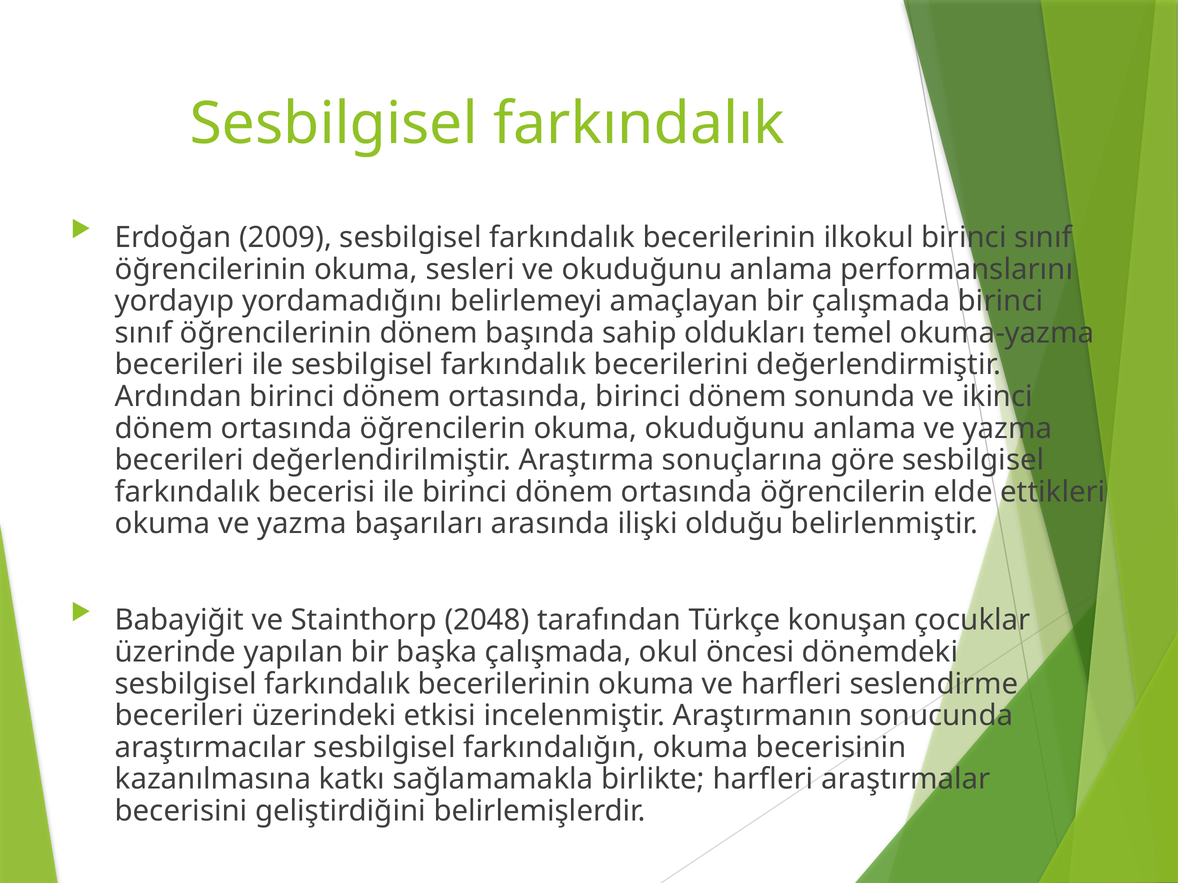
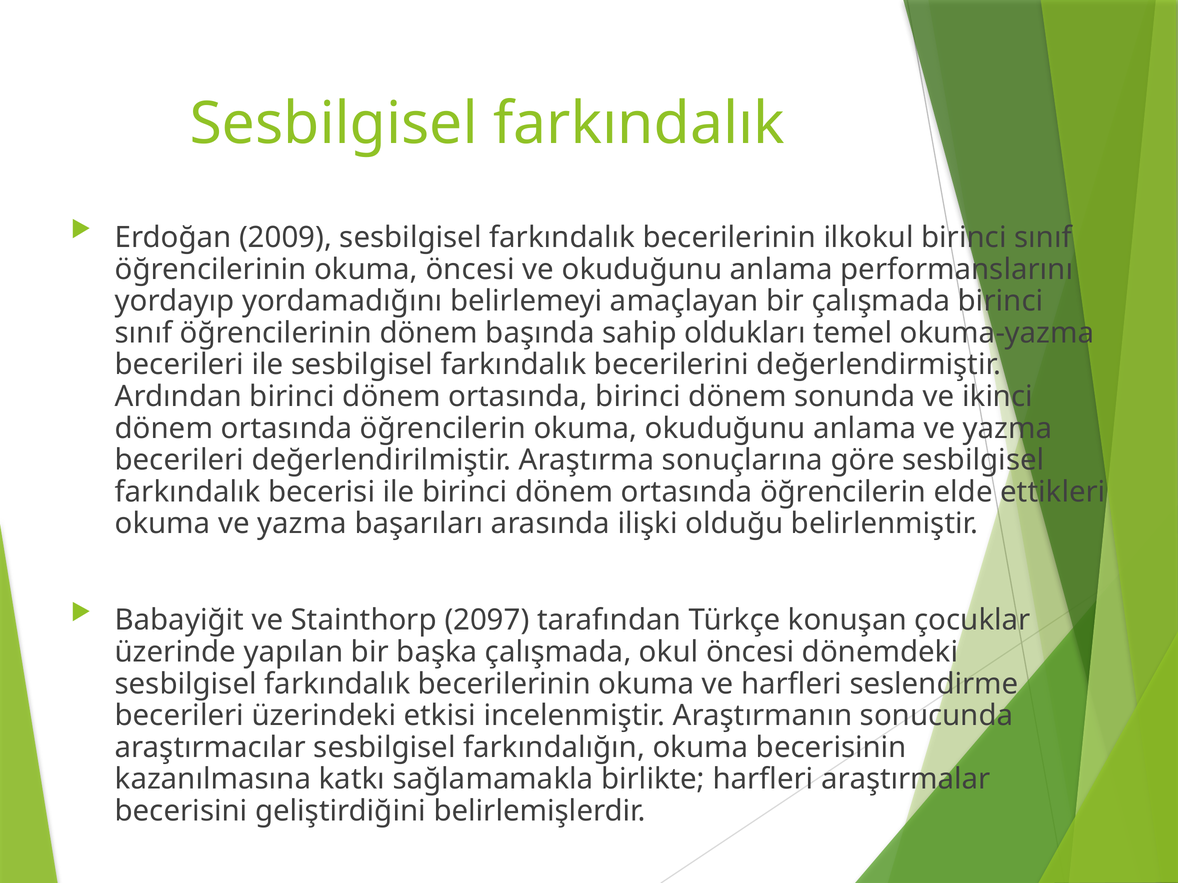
okuma sesleri: sesleri -> öncesi
2048: 2048 -> 2097
